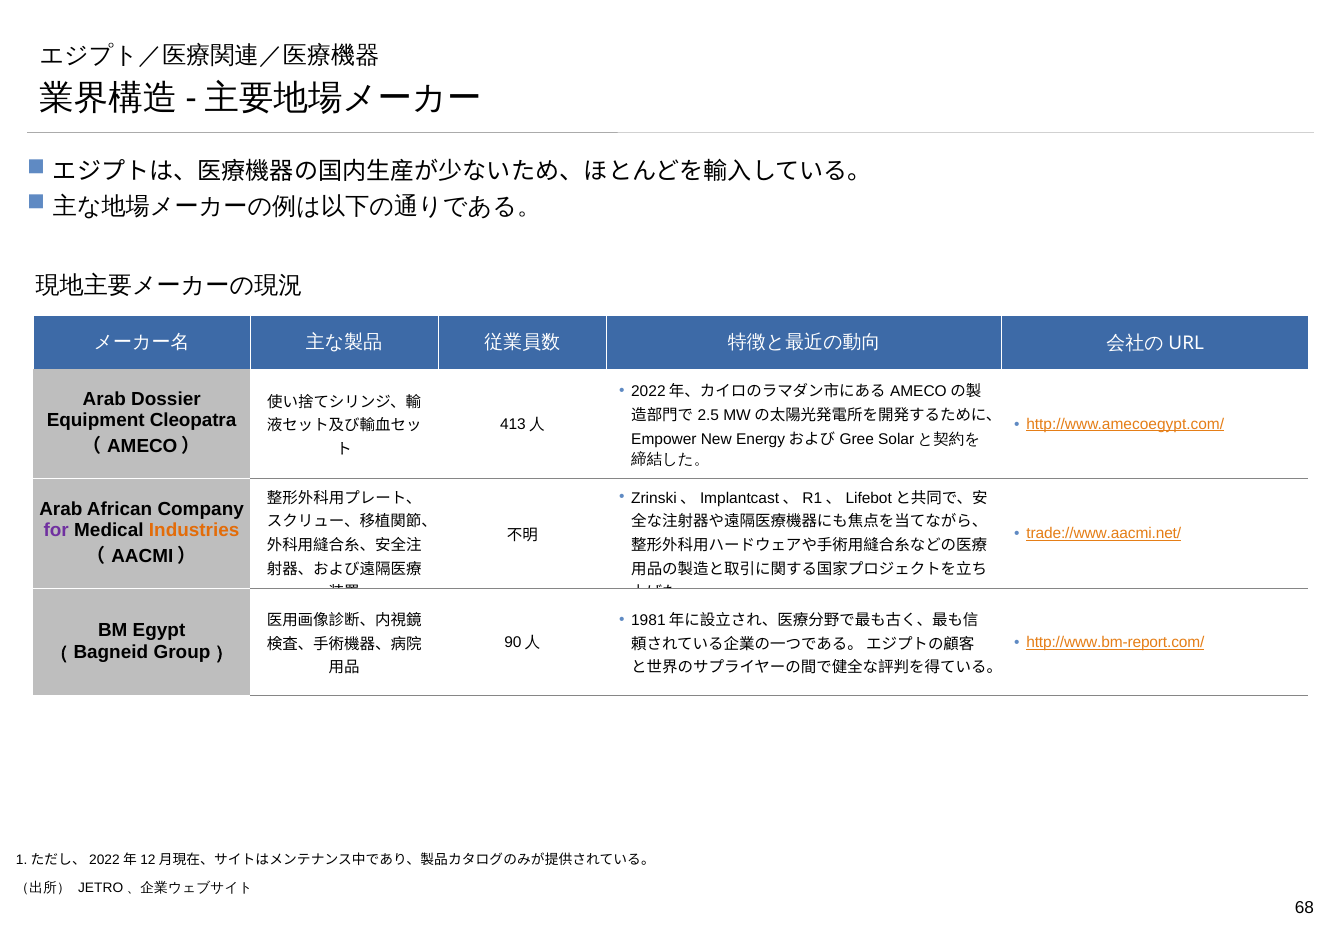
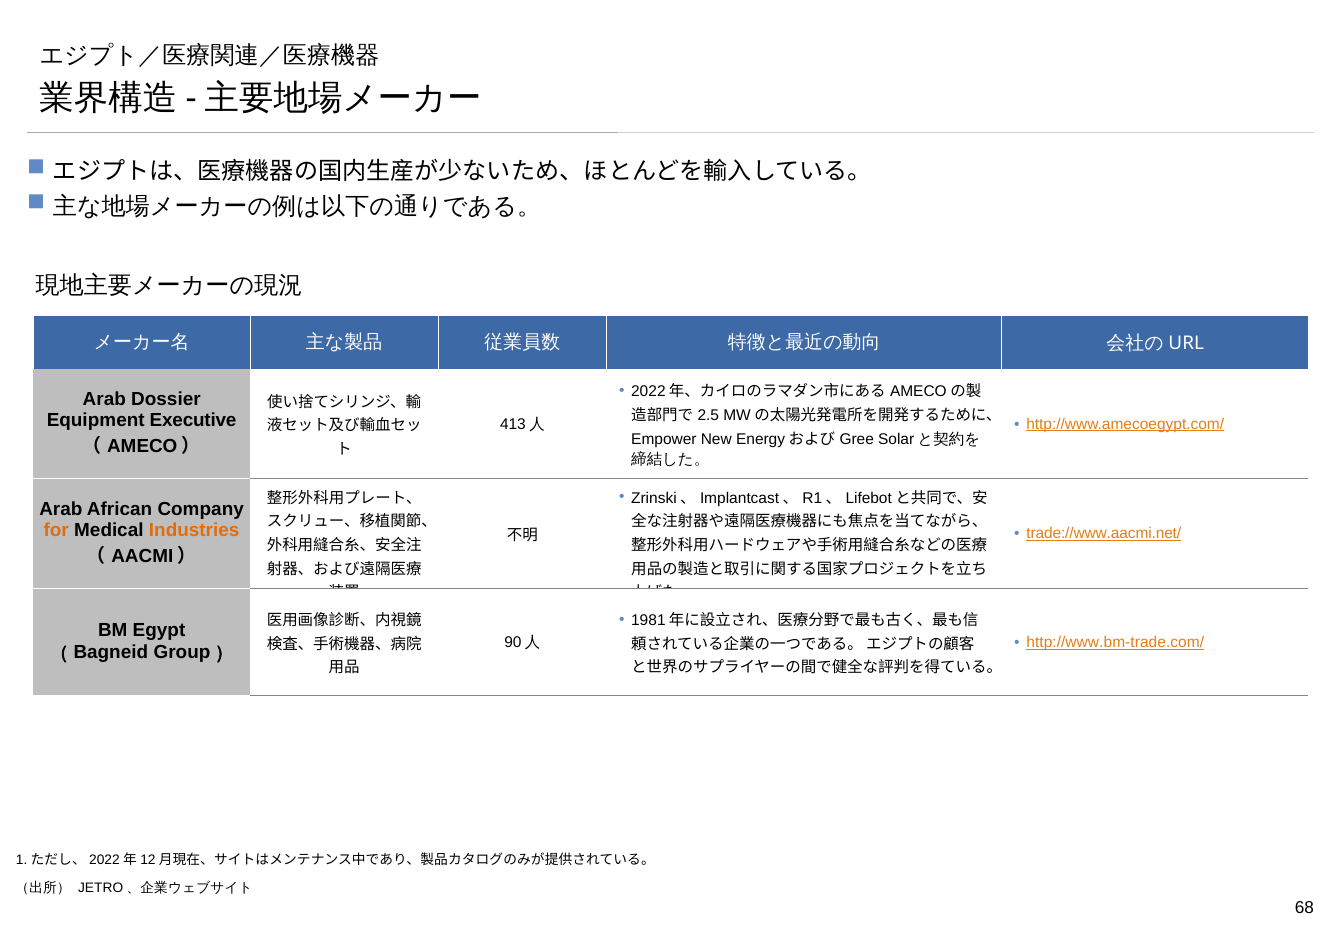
Cleopatra: Cleopatra -> Executive
for colour: purple -> orange
http://www.bm-report.com/: http://www.bm-report.com/ -> http://www.bm-trade.com/
